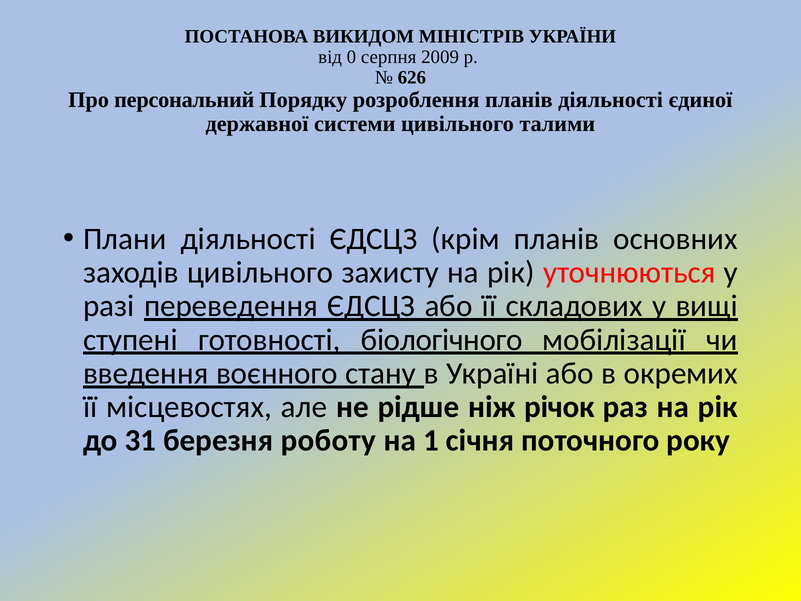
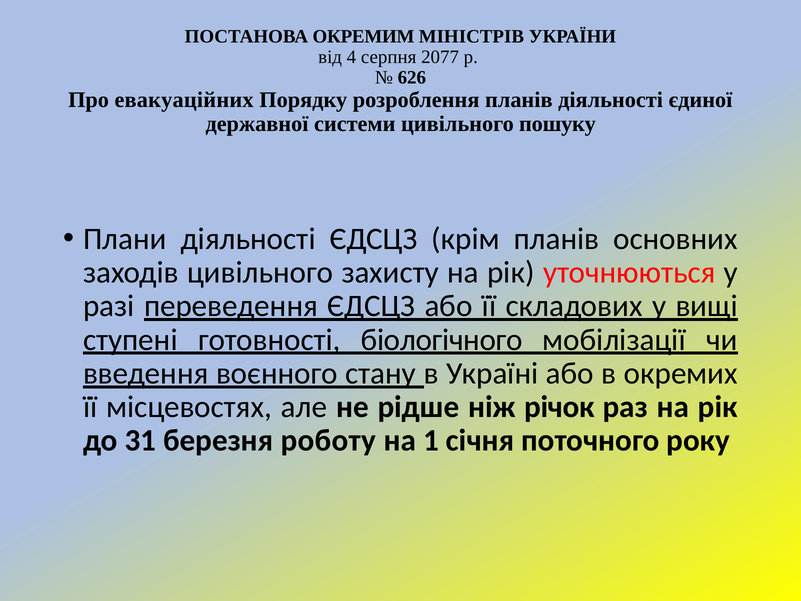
ВИКИДОМ: ВИКИДОМ -> ОКРЕМИМ
0: 0 -> 4
2009: 2009 -> 2077
персональний: персональний -> евакуаційних
талими: талими -> пошуку
